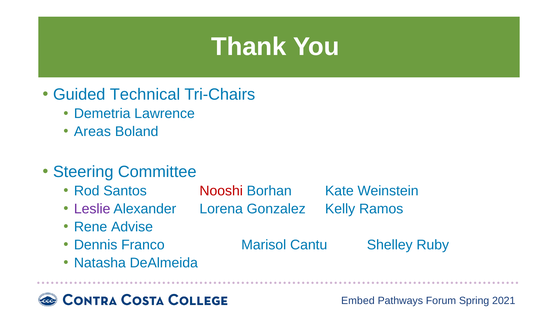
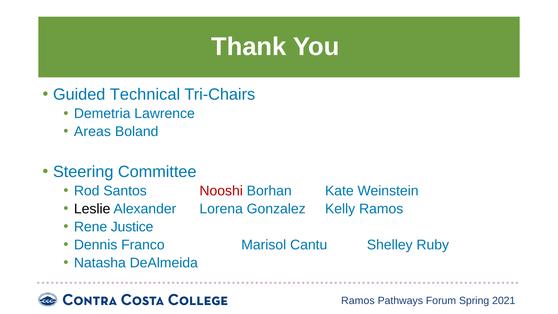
Leslie colour: purple -> black
Advise: Advise -> Justice
Embed at (358, 301): Embed -> Ramos
